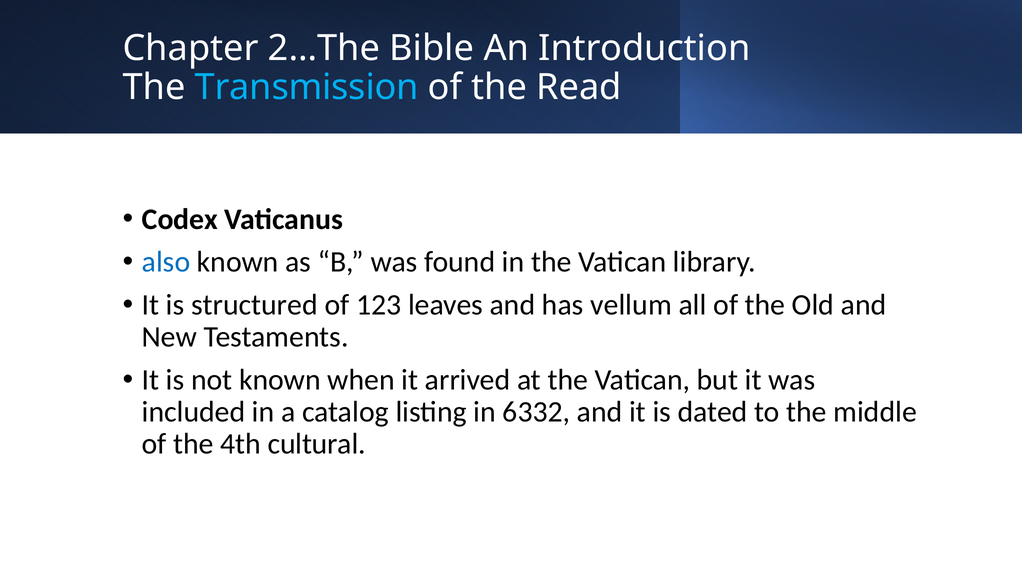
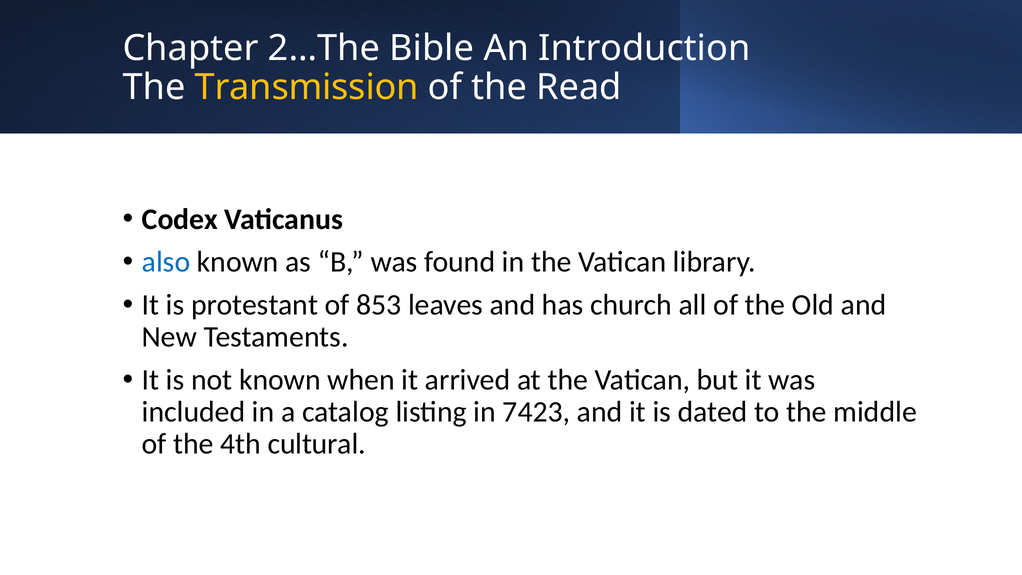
Transmission colour: light blue -> yellow
structured: structured -> protestant
123: 123 -> 853
vellum: vellum -> church
6332: 6332 -> 7423
